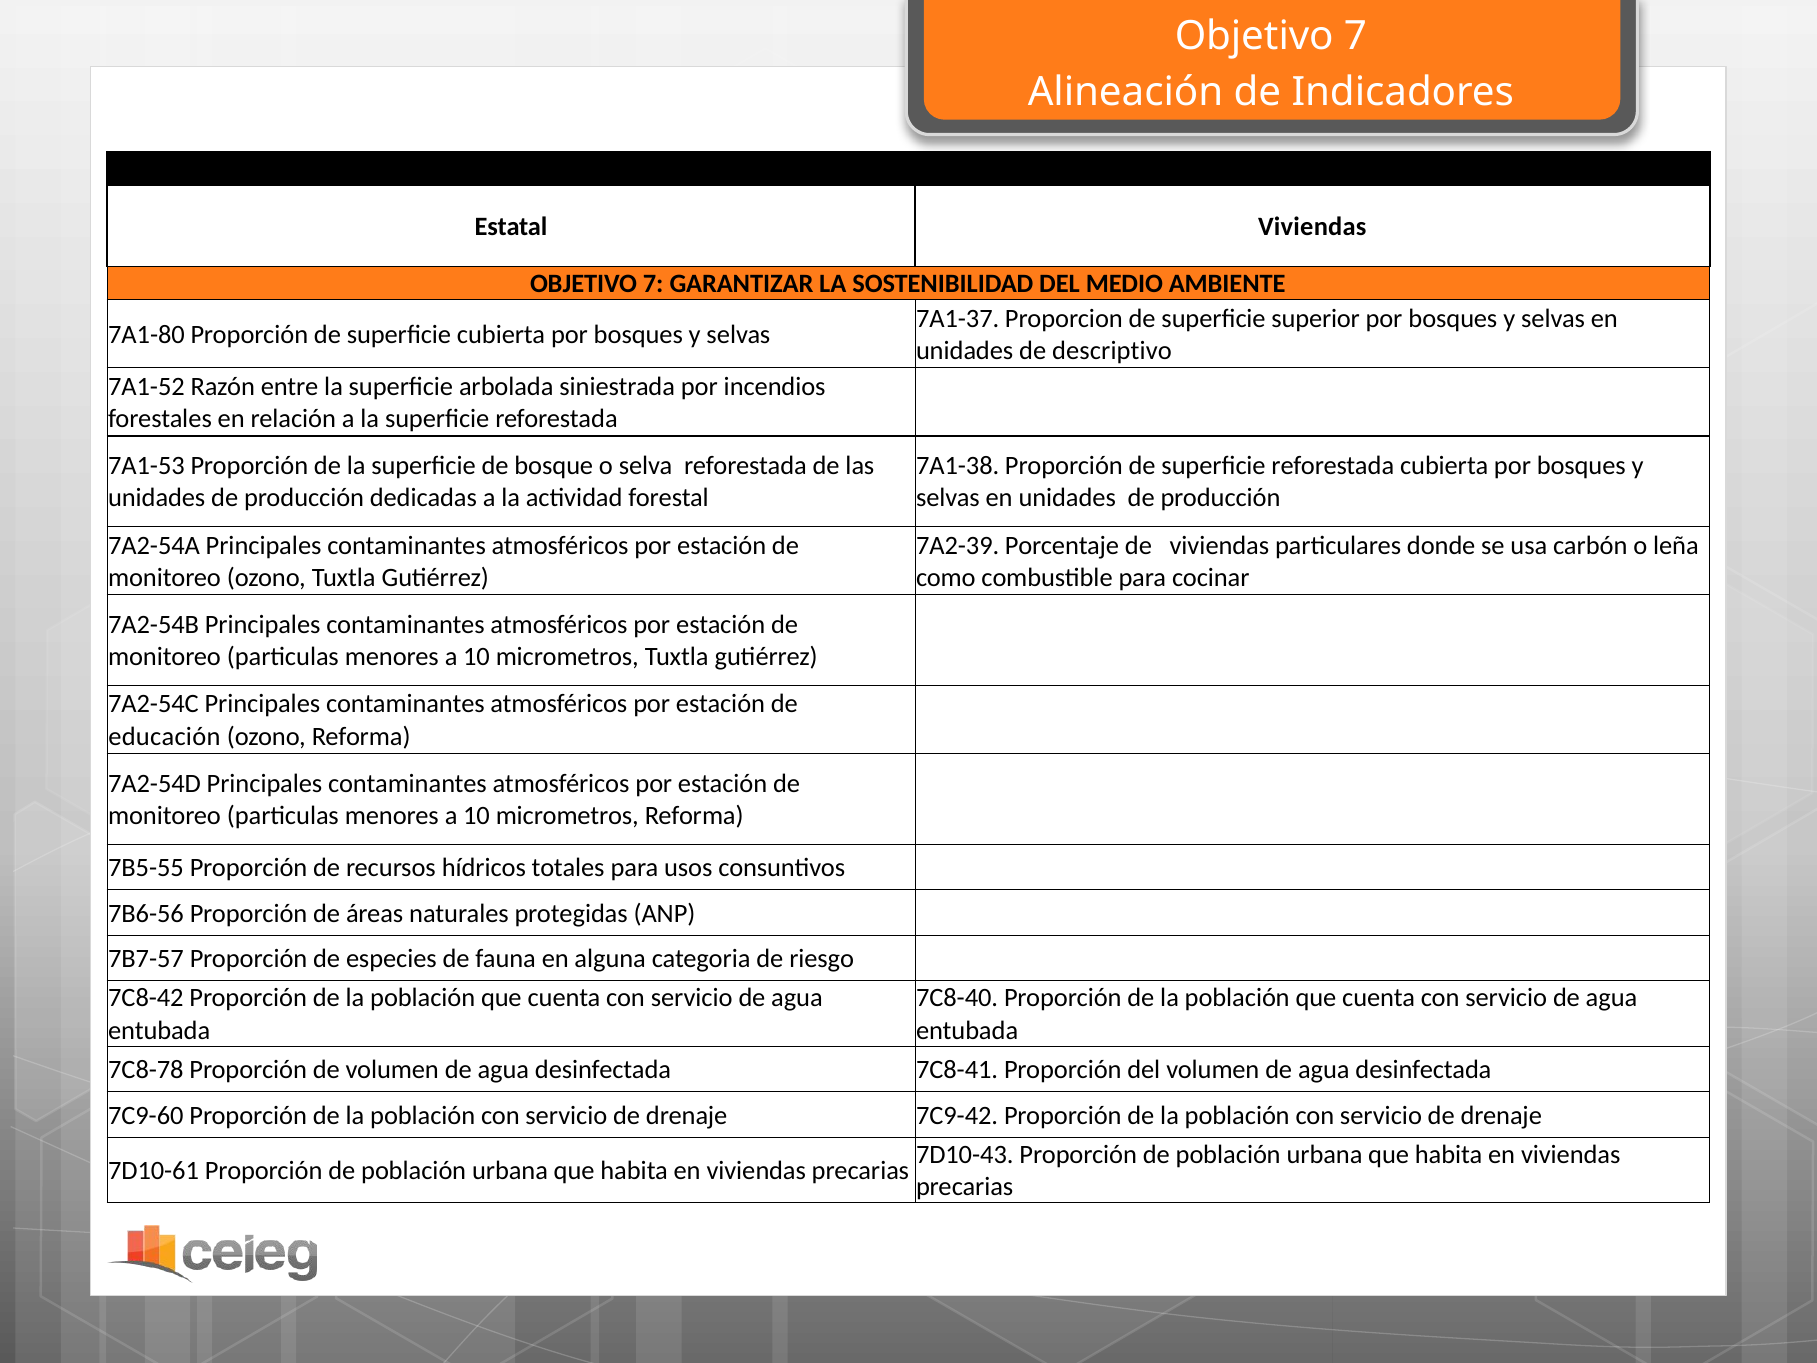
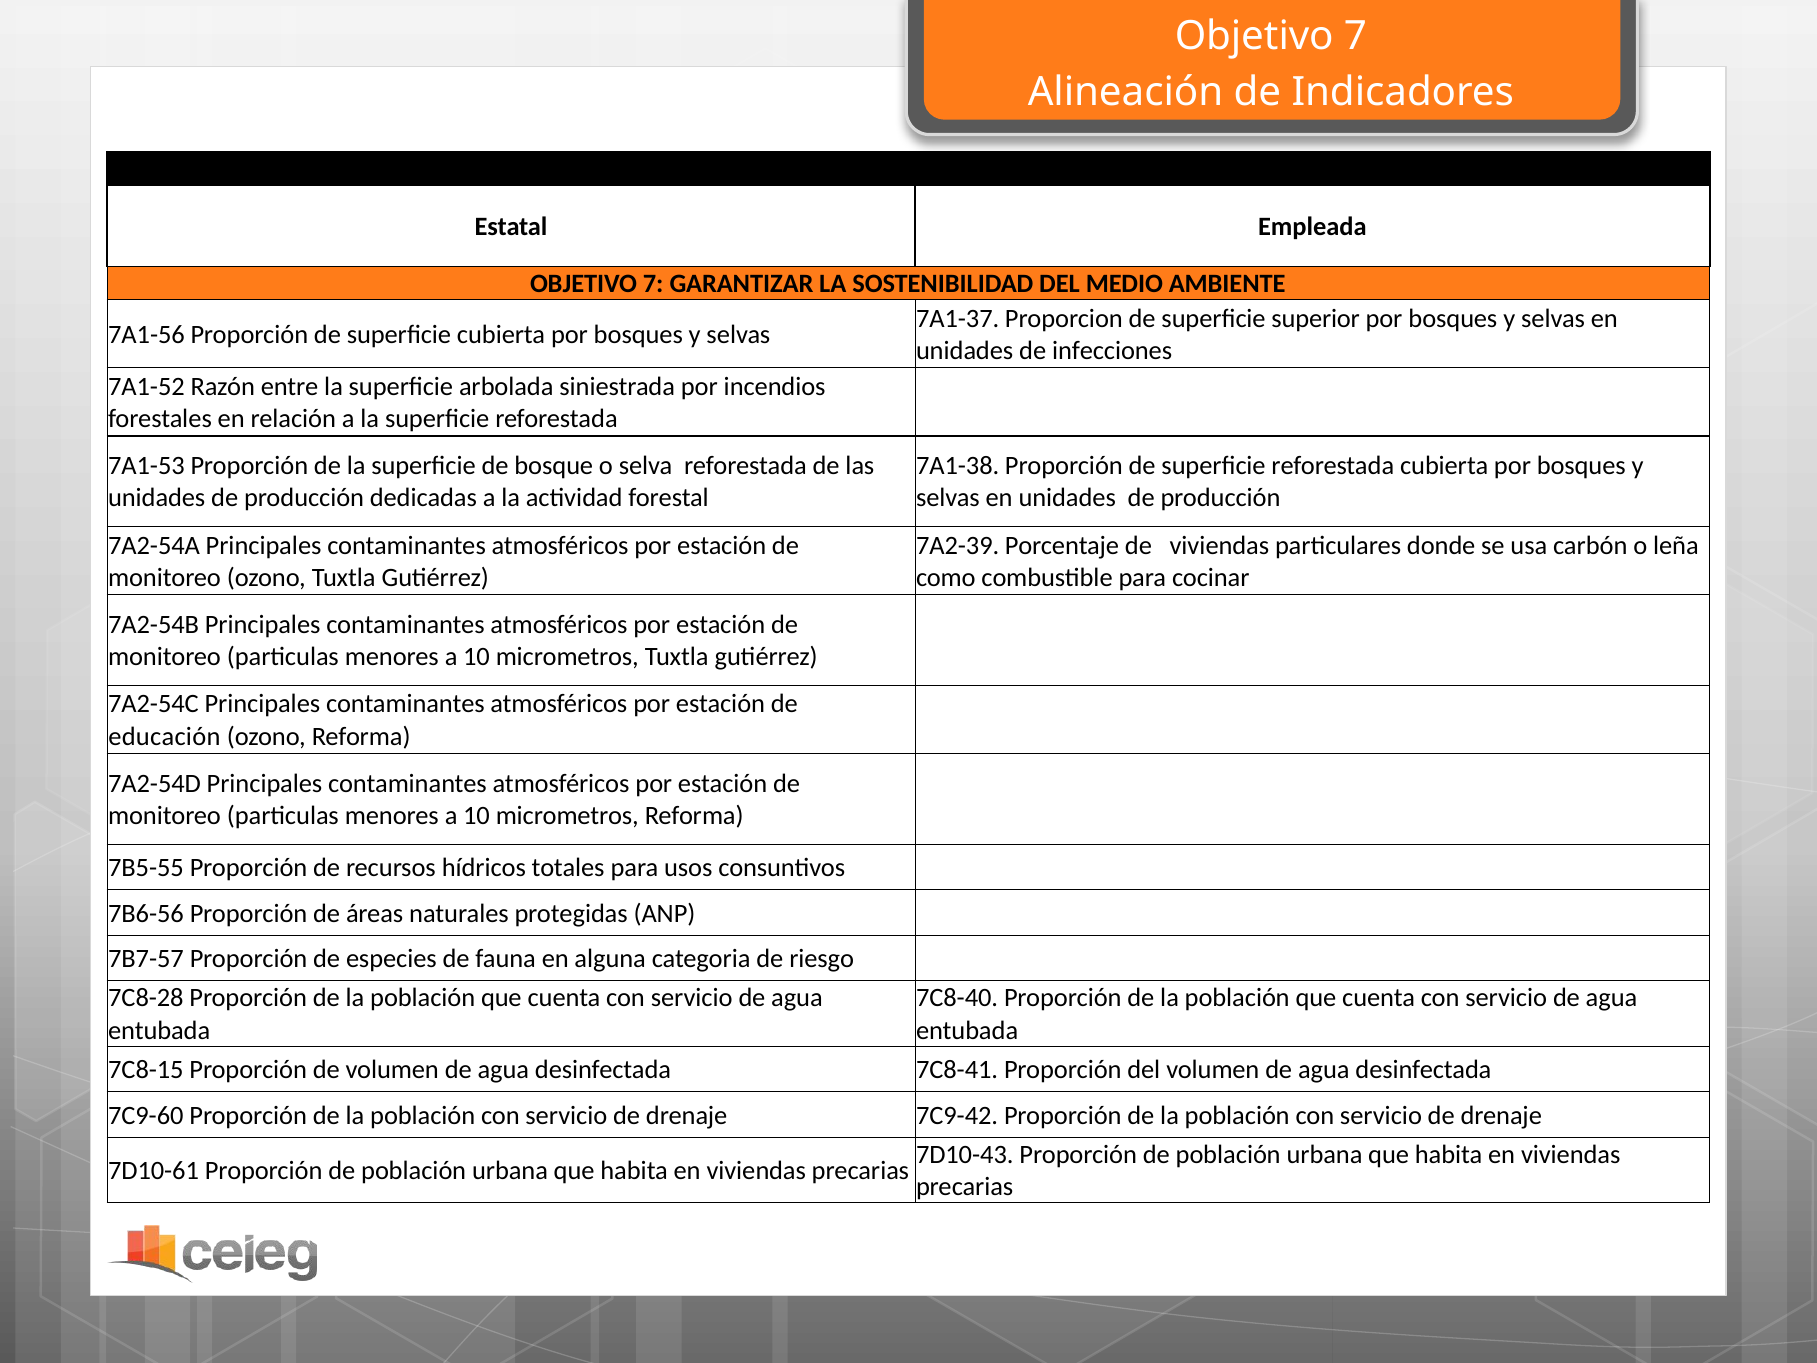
Estatal Viviendas: Viviendas -> Empleada
7A1-80: 7A1-80 -> 7A1-56
descriptivo: descriptivo -> infecciones
7C8-42: 7C8-42 -> 7C8-28
7C8-78: 7C8-78 -> 7C8-15
